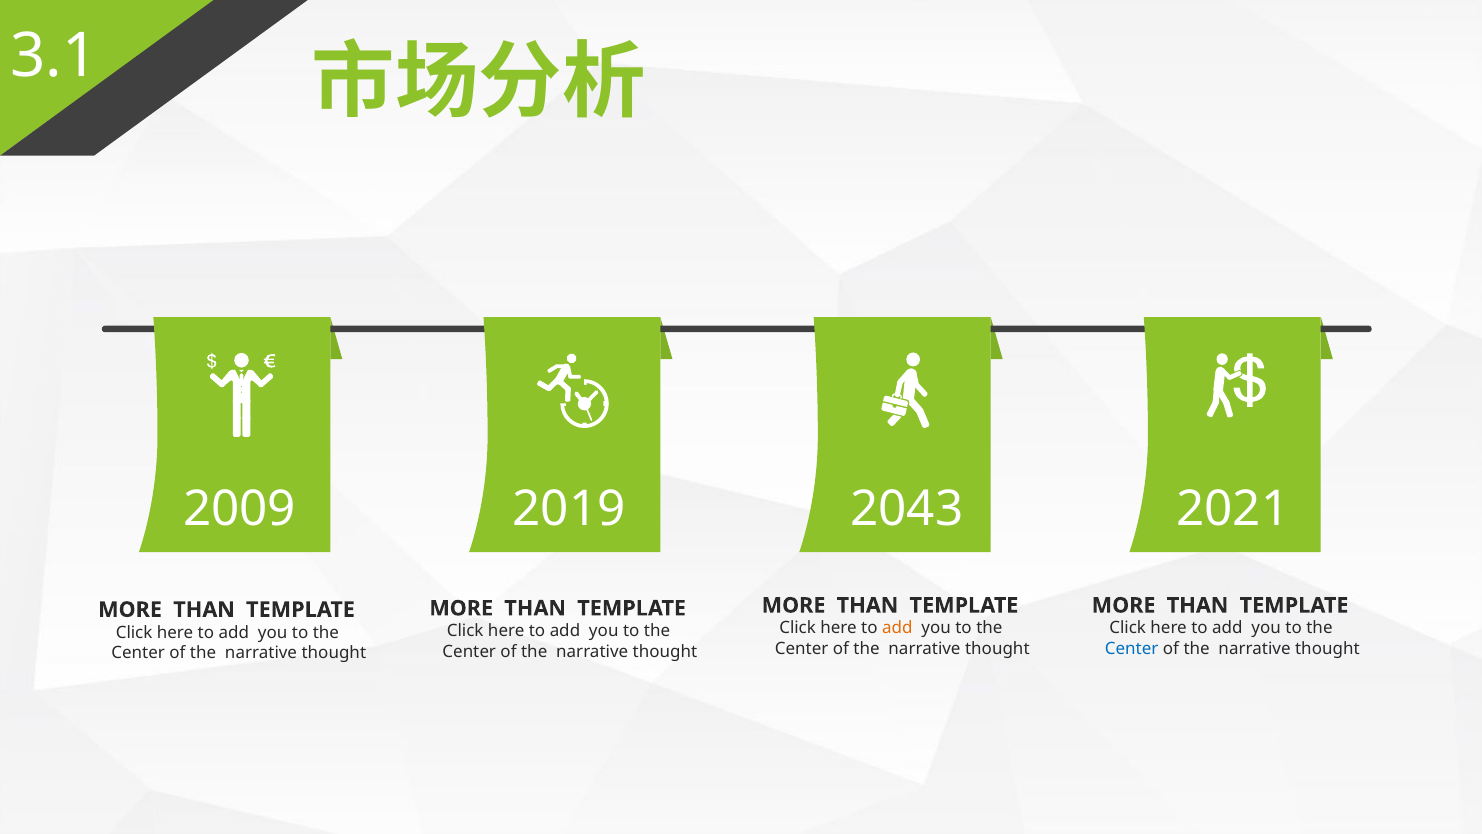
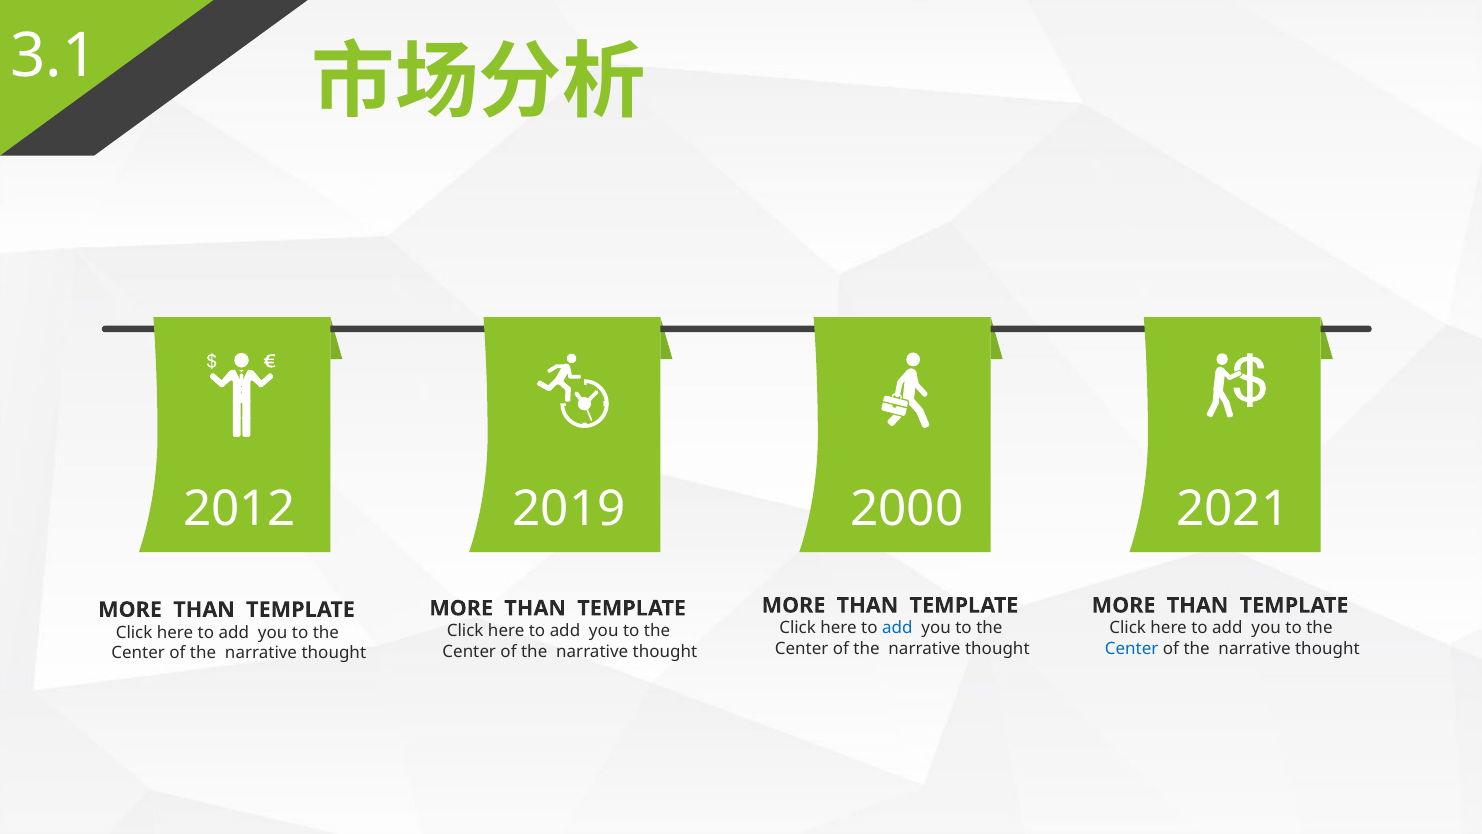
2009: 2009 -> 2012
2043: 2043 -> 2000
add at (897, 628) colour: orange -> blue
